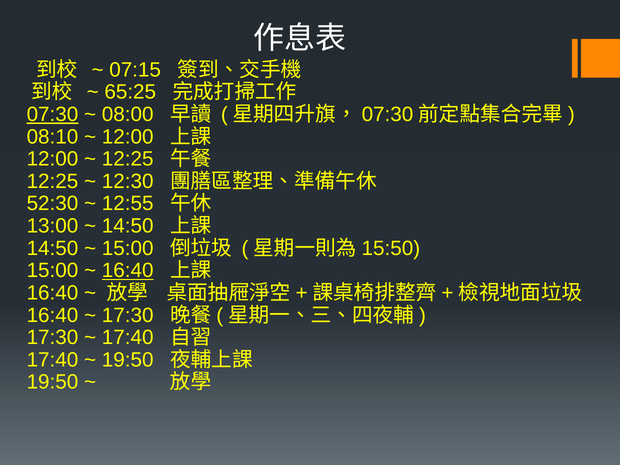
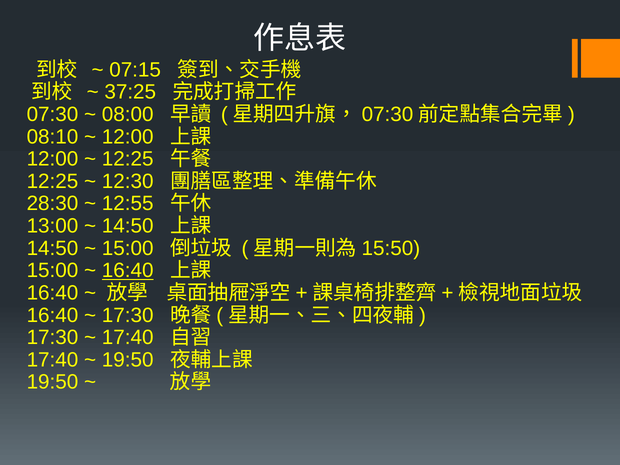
65:25: 65:25 -> 37:25
07:30 underline: present -> none
52:30: 52:30 -> 28:30
